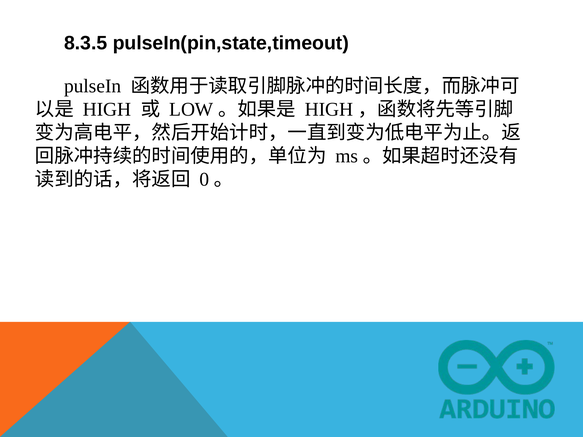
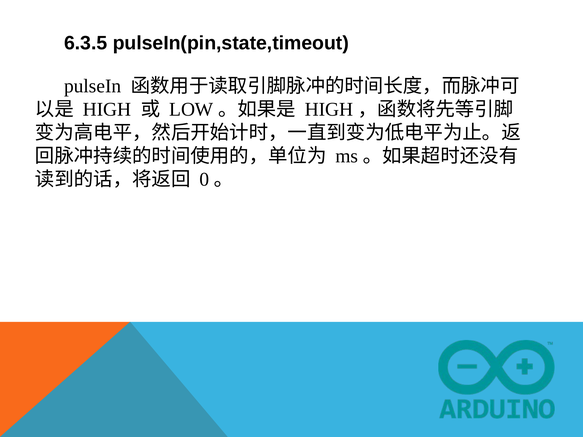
8.3.5: 8.3.5 -> 6.3.5
